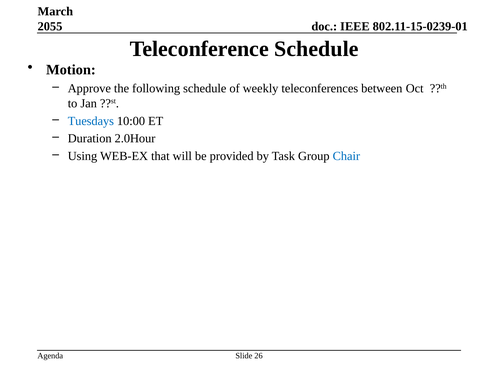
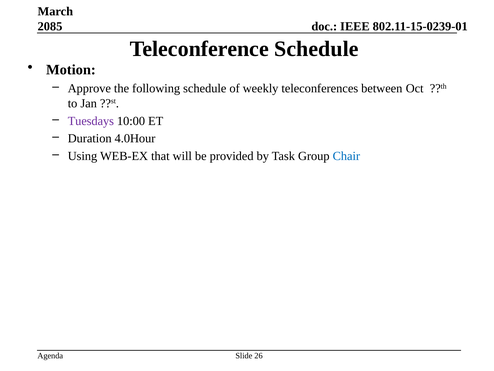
2055: 2055 -> 2085
Tuesdays colour: blue -> purple
2.0Hour: 2.0Hour -> 4.0Hour
